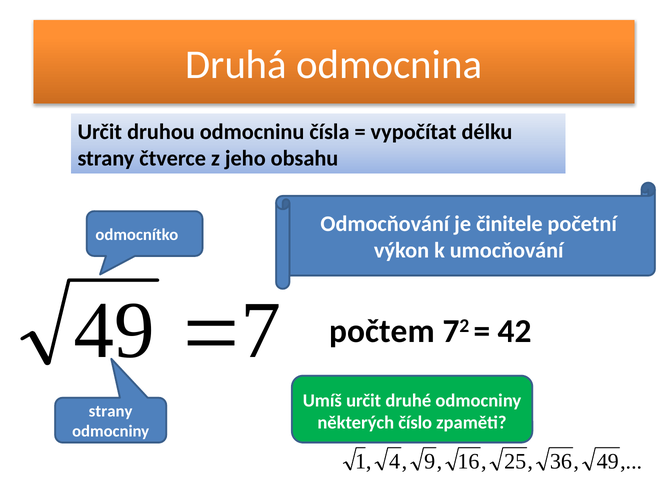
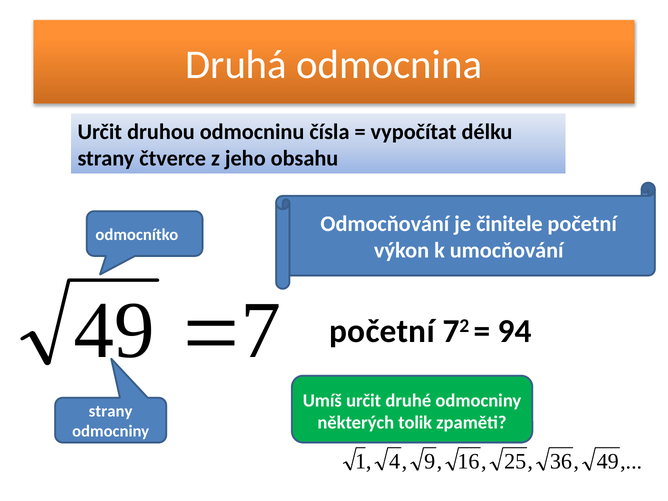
počtem at (382, 331): počtem -> početní
42: 42 -> 94
číslo: číslo -> tolik
